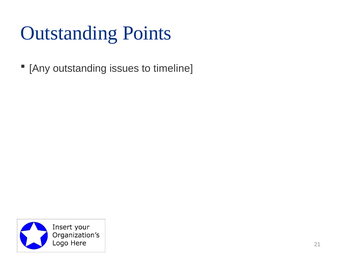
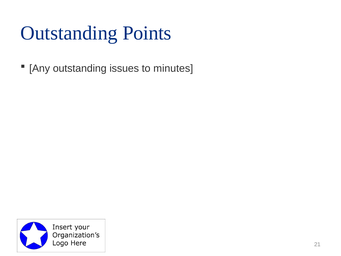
timeline: timeline -> minutes
